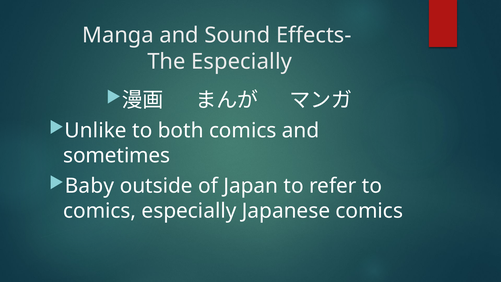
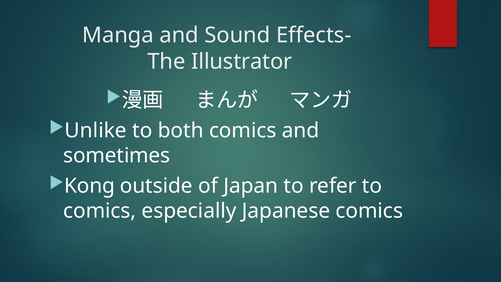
The Especially: Especially -> Illustrator
Baby: Baby -> Kong
